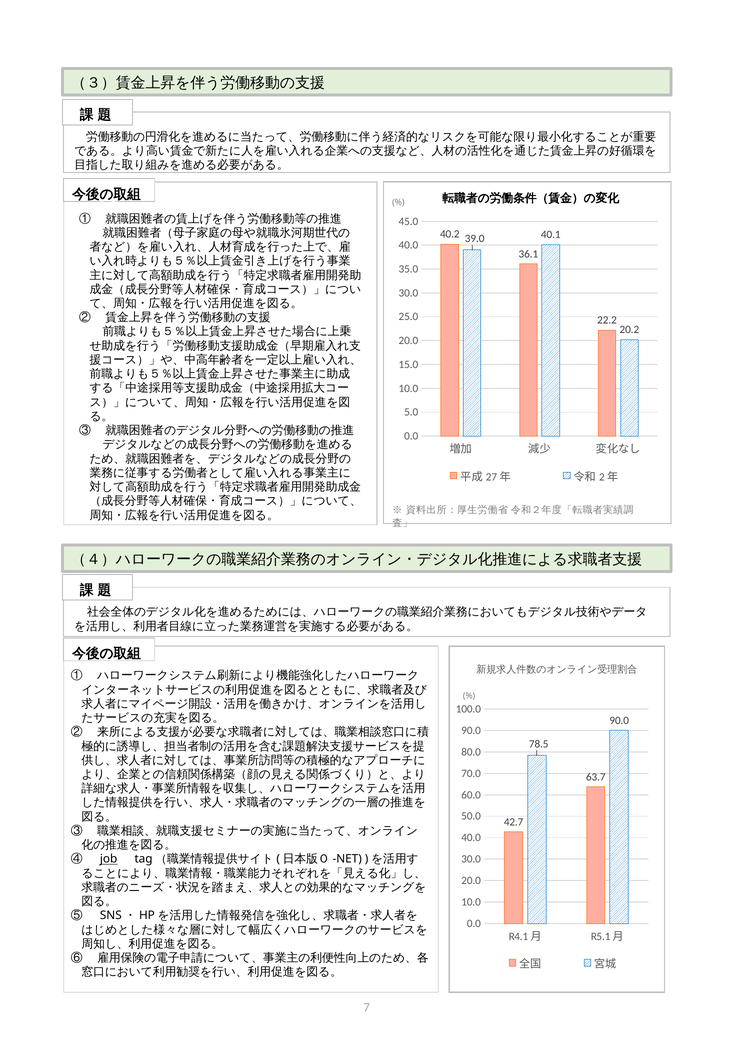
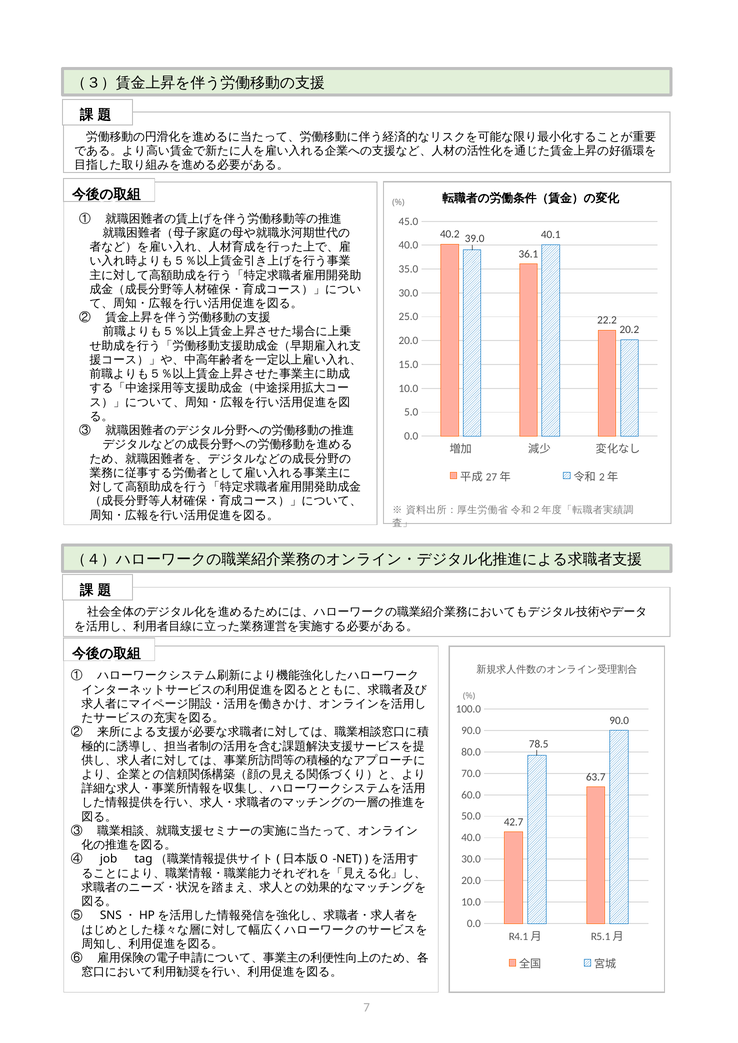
job underline: present -> none
